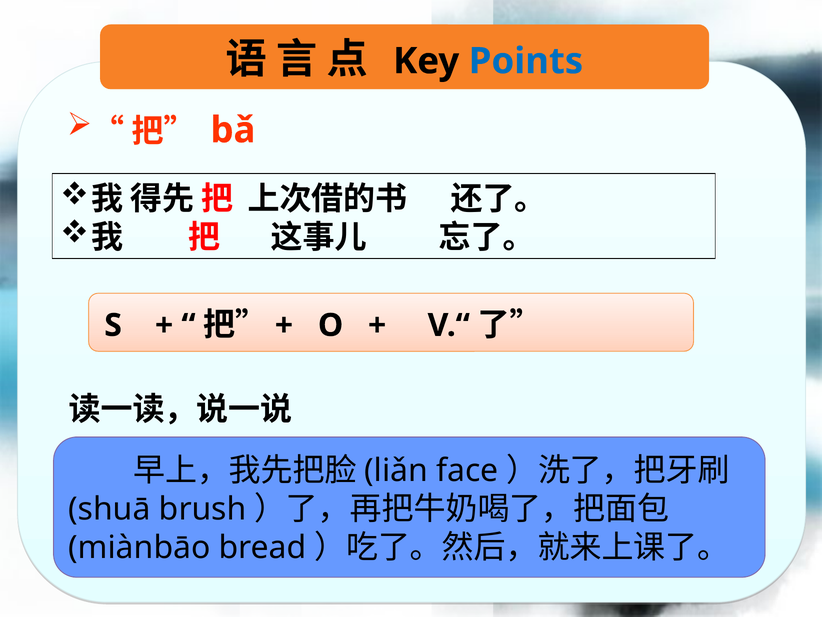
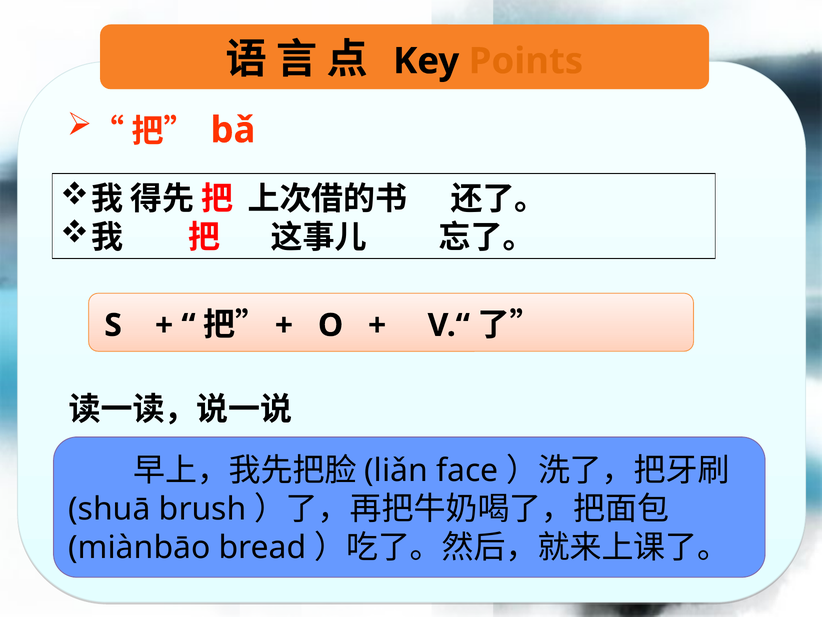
Points colour: blue -> orange
